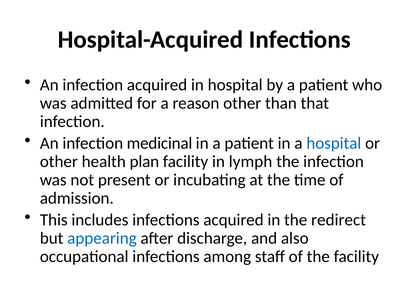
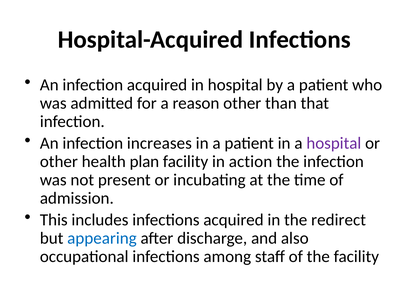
medicinal: medicinal -> increases
hospital at (334, 144) colour: blue -> purple
lymph: lymph -> action
